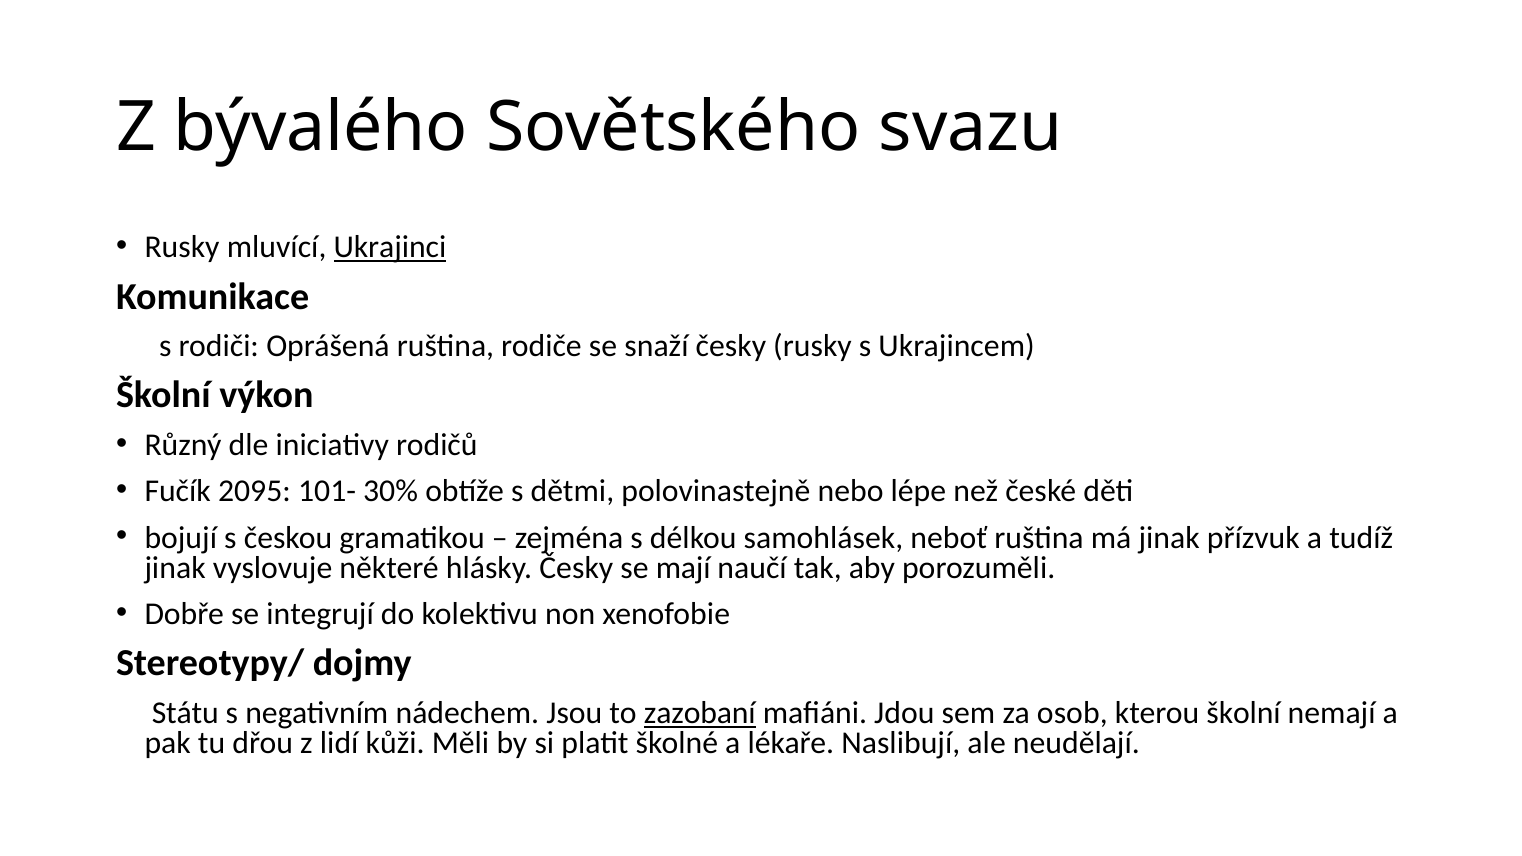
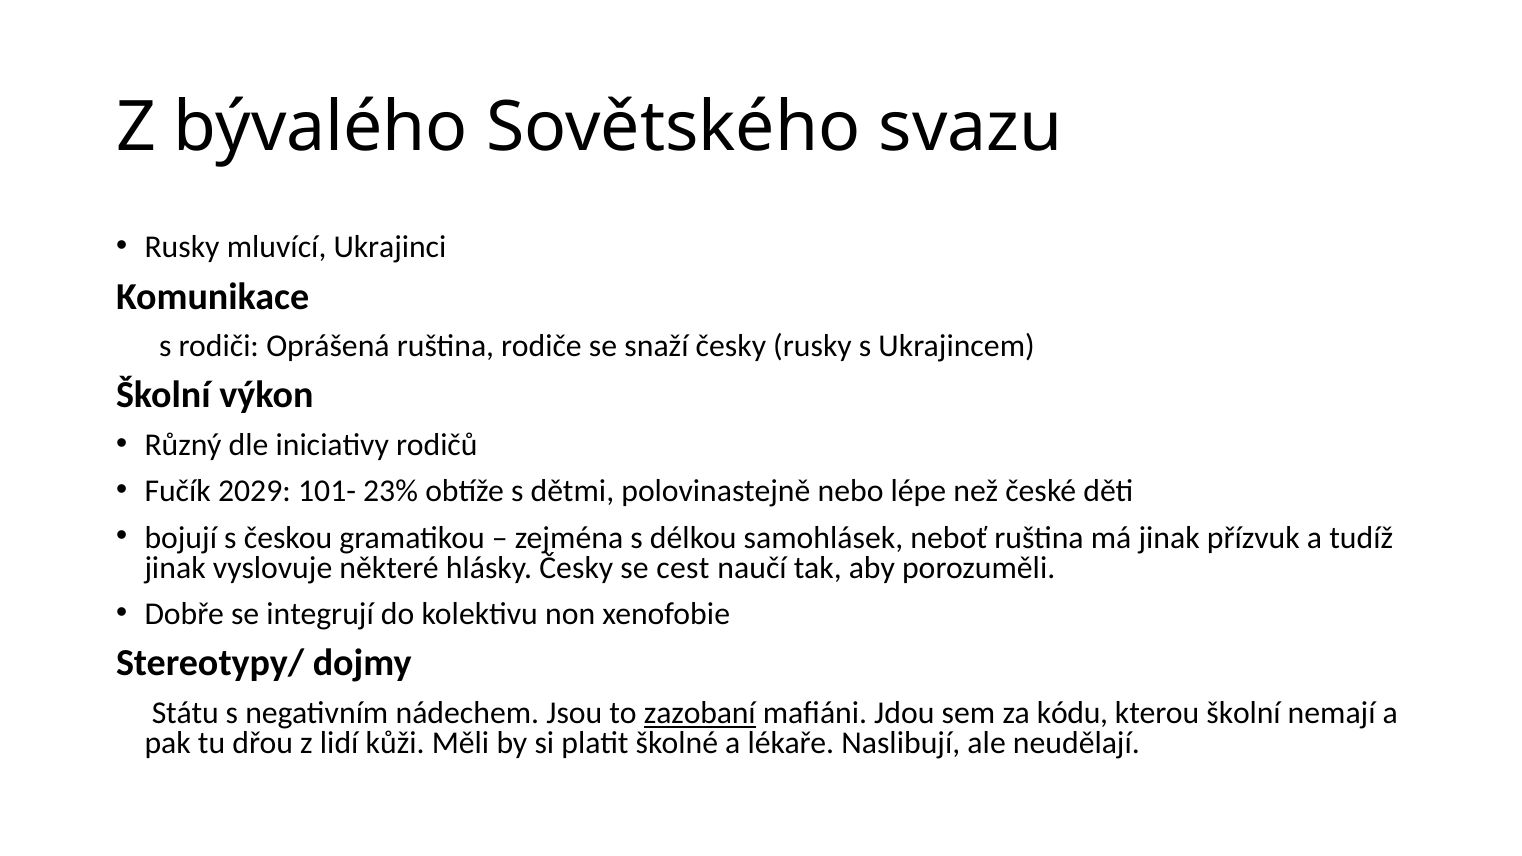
Ukrajinci underline: present -> none
2095: 2095 -> 2029
30%: 30% -> 23%
mají: mají -> cest
osob: osob -> kódu
